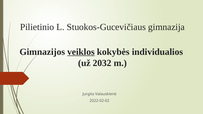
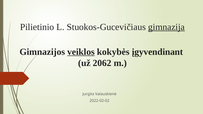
gimnazija underline: none -> present
individualios: individualios -> įgyvendinant
2032: 2032 -> 2062
